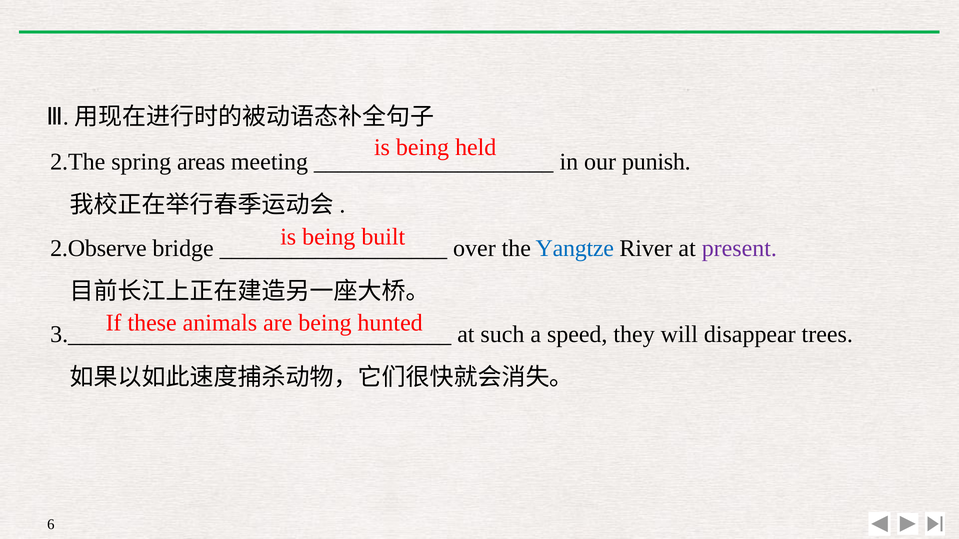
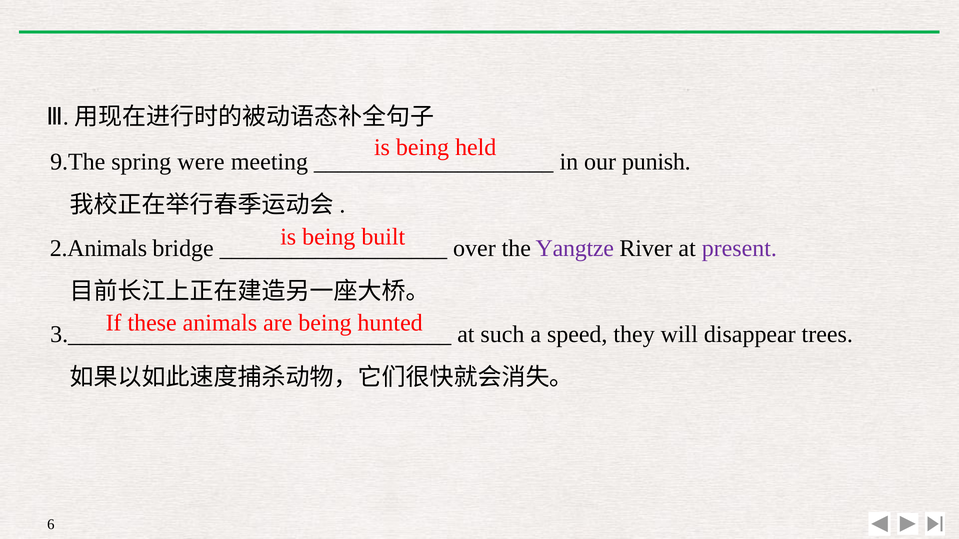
2.The: 2.The -> 9.The
areas: areas -> were
2.Observe: 2.Observe -> 2.Animals
Yangtze colour: blue -> purple
